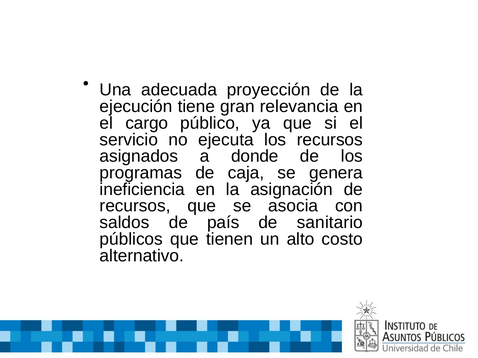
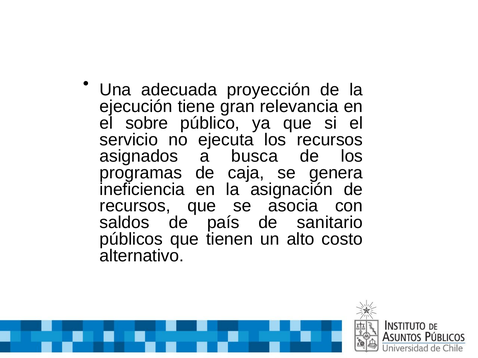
cargo: cargo -> sobre
donde: donde -> busca
